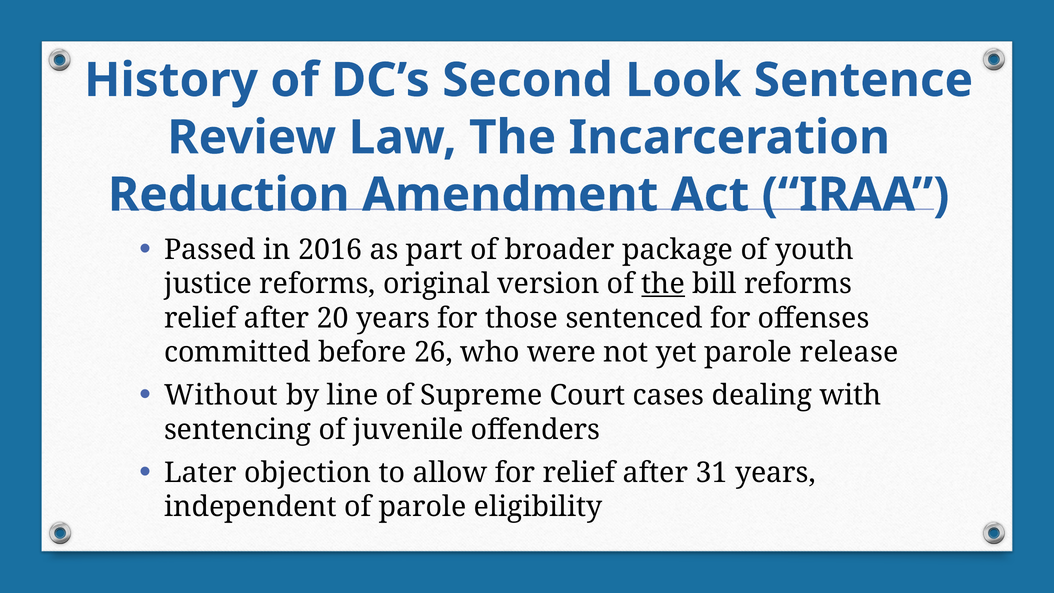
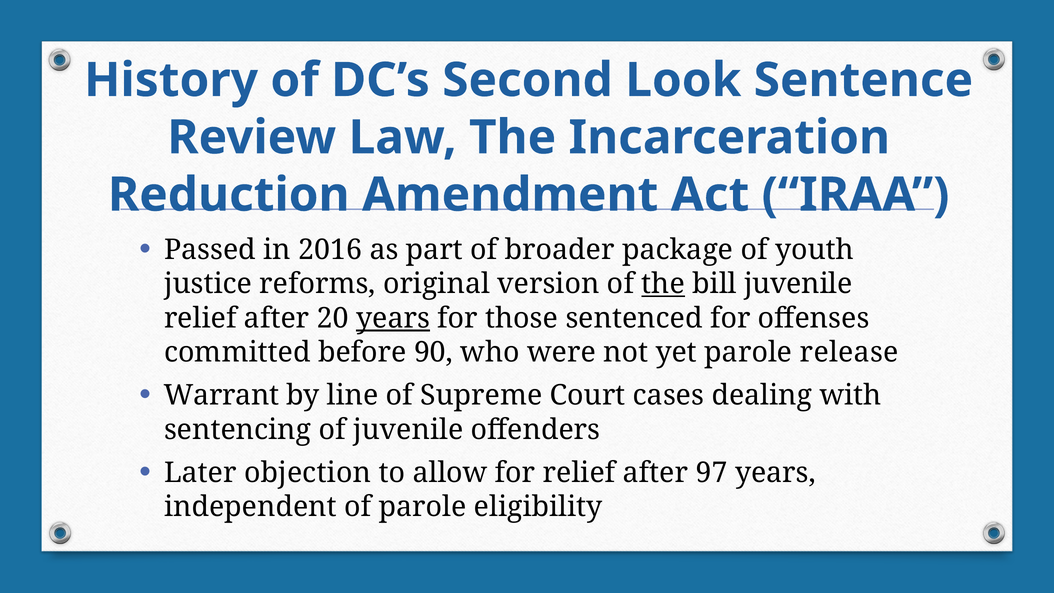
bill reforms: reforms -> juvenile
years at (393, 318) underline: none -> present
26: 26 -> 90
Without: Without -> Warrant
31: 31 -> 97
